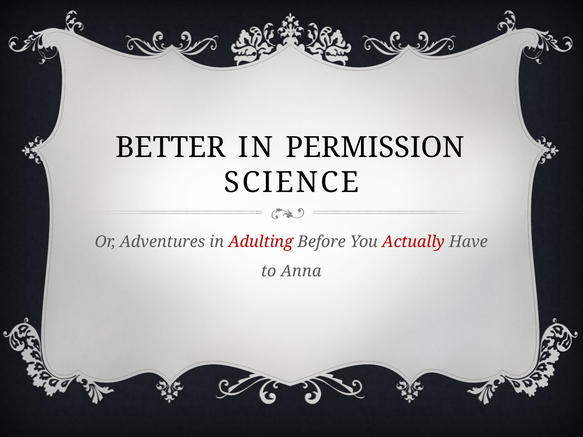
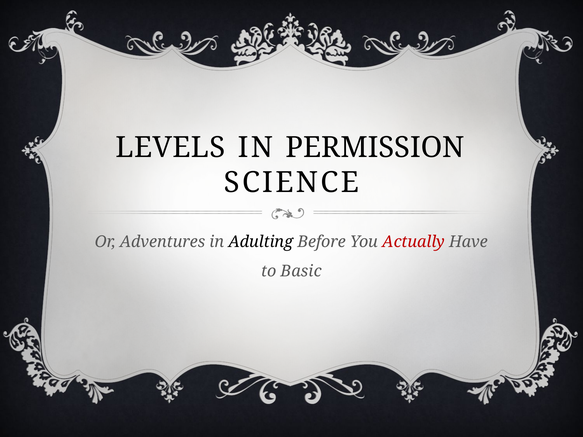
BETTER: BETTER -> LEVELS
Adulting colour: red -> black
Anna: Anna -> Basic
